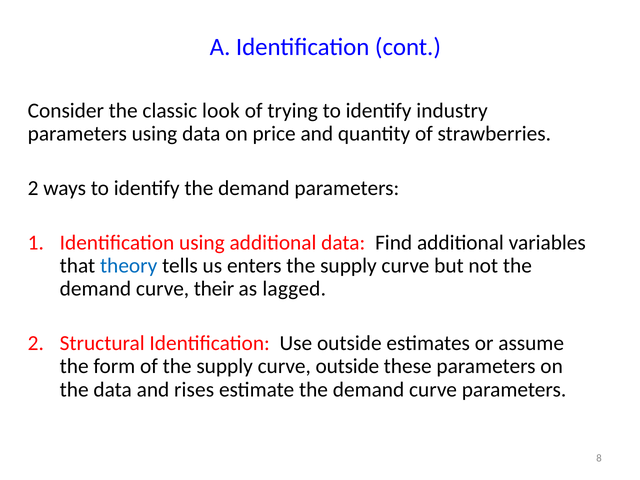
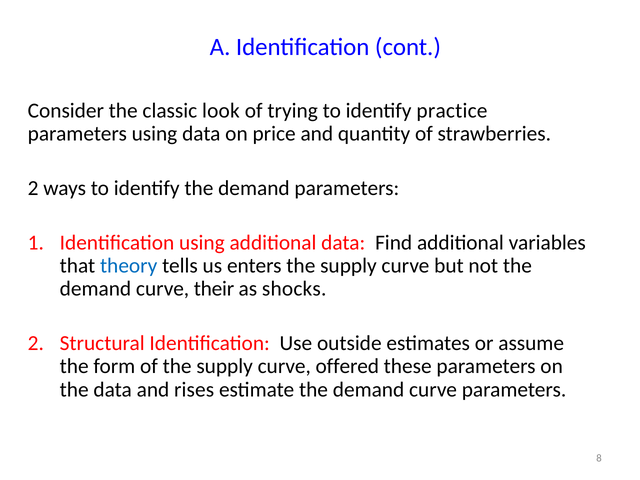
industry: industry -> practice
lagged: lagged -> shocks
curve outside: outside -> offered
